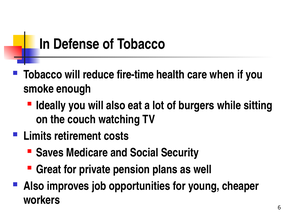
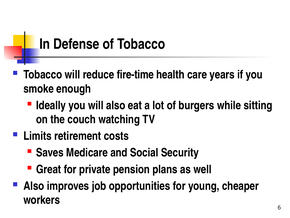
when: when -> years
